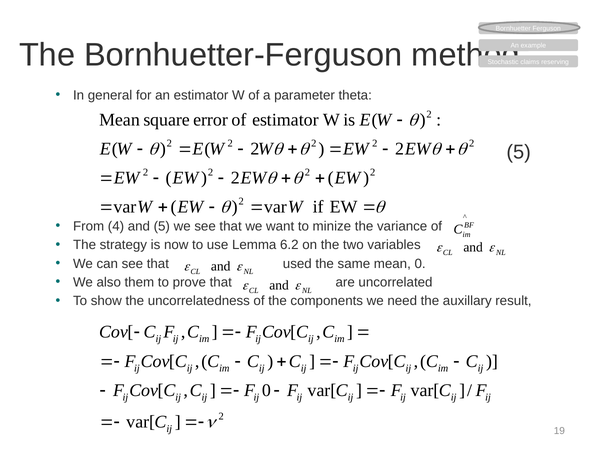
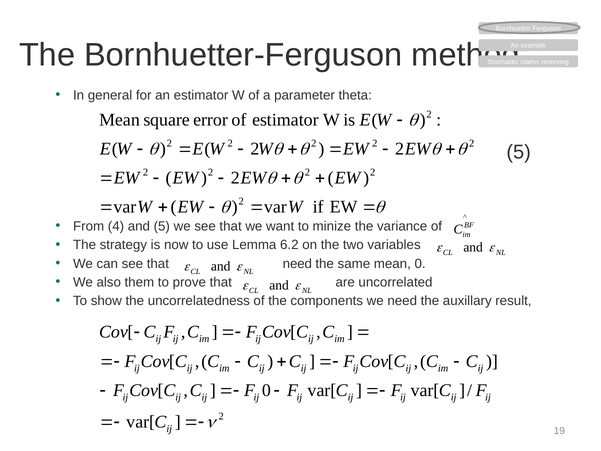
that used: used -> need
